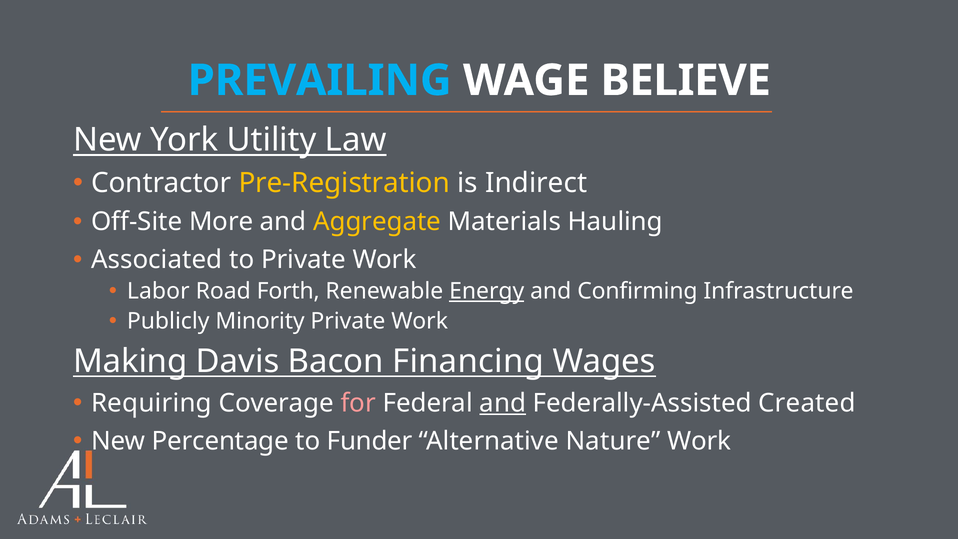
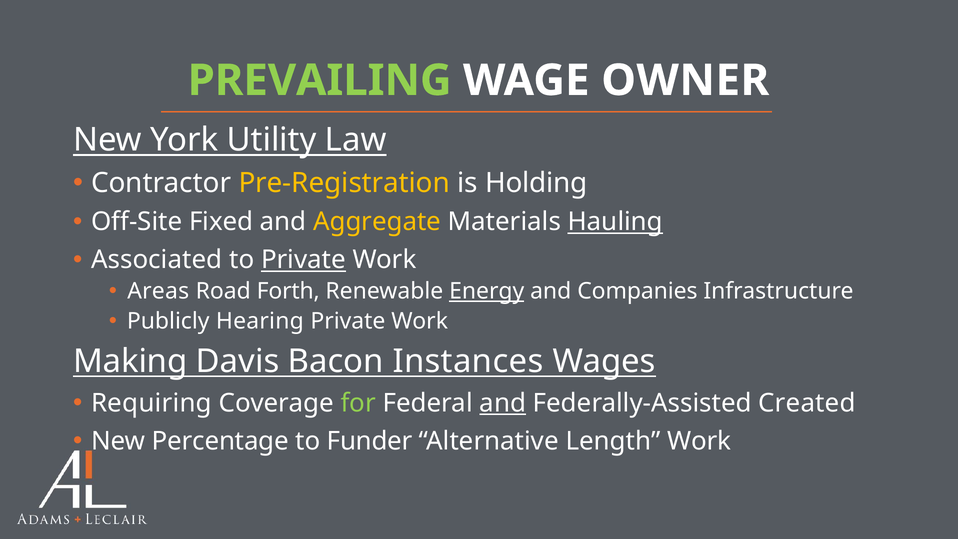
PREVAILING colour: light blue -> light green
BELIEVE: BELIEVE -> OWNER
Indirect: Indirect -> Holding
More: More -> Fixed
Hauling underline: none -> present
Private at (303, 260) underline: none -> present
Labor: Labor -> Areas
Confirming: Confirming -> Companies
Minority: Minority -> Hearing
Financing: Financing -> Instances
for colour: pink -> light green
Nature: Nature -> Length
